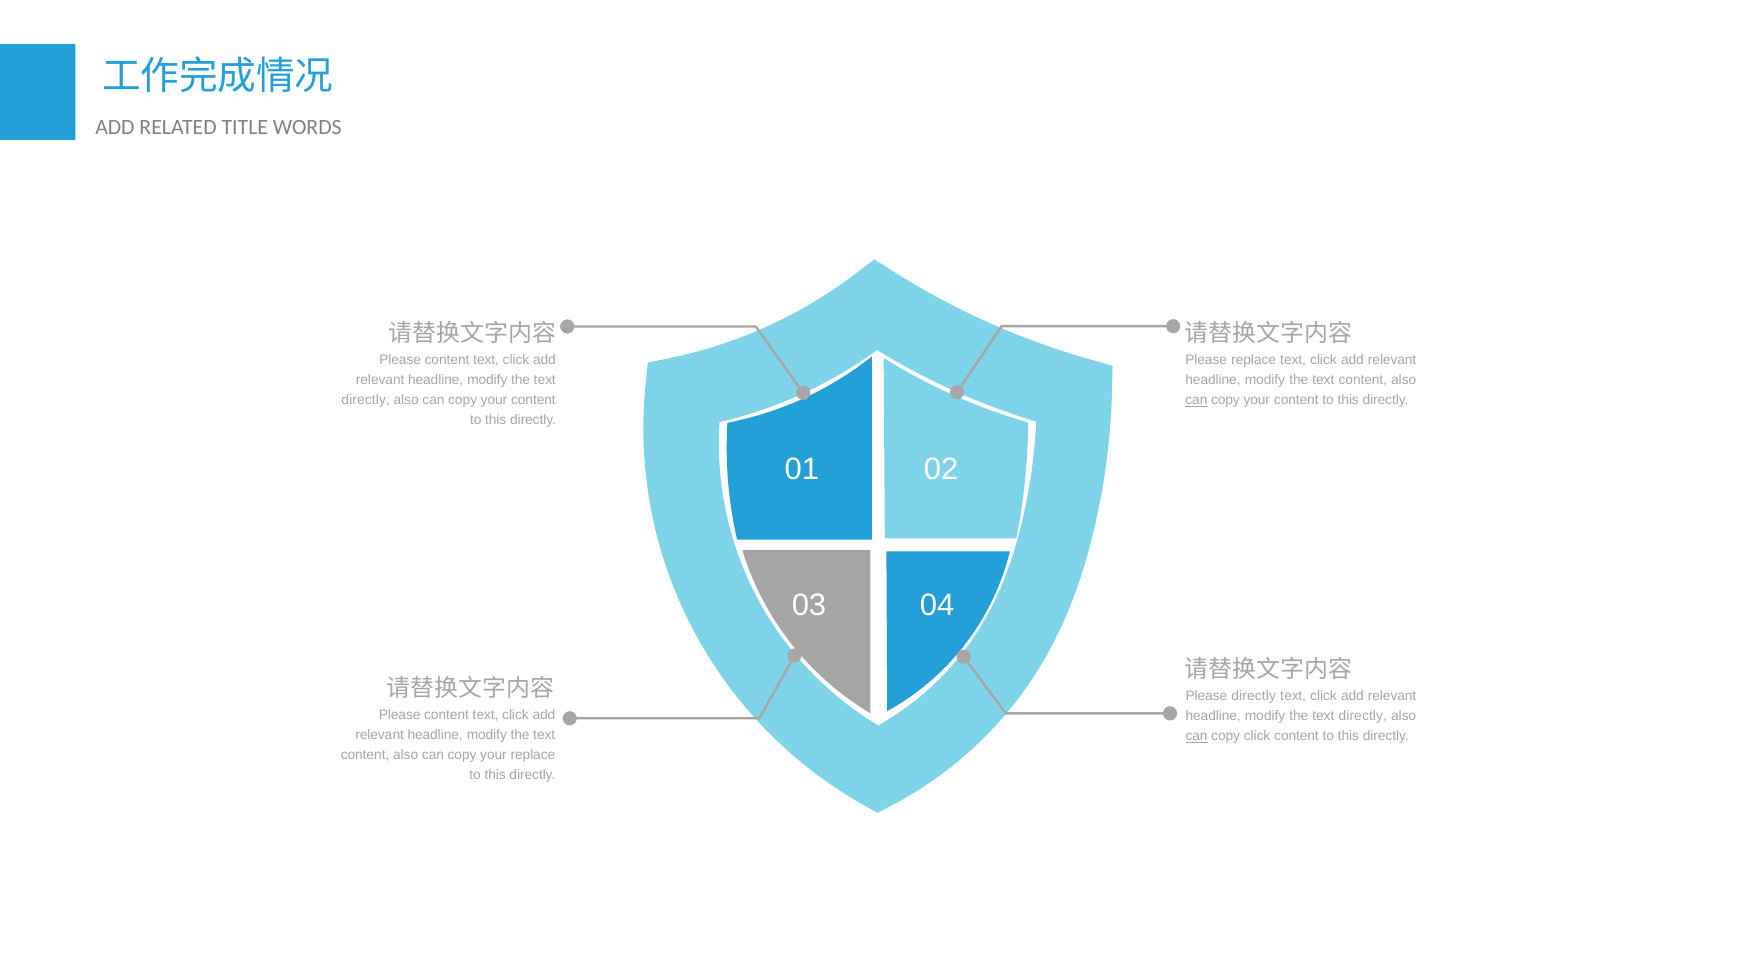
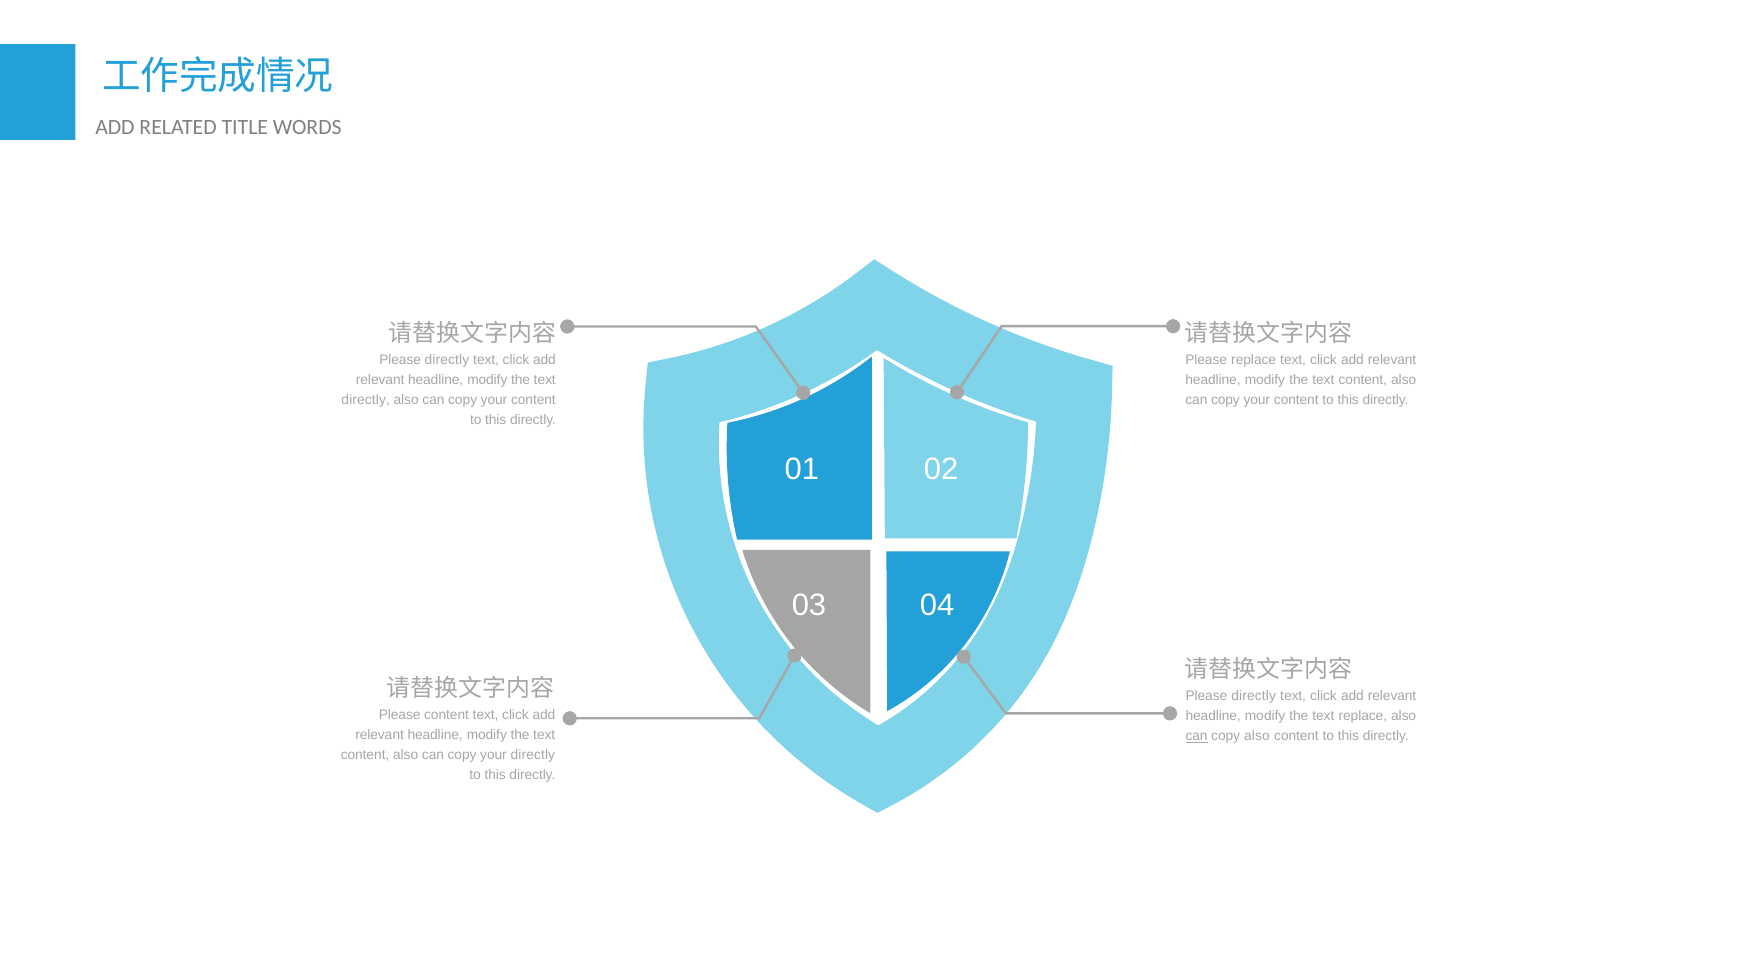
content at (447, 361): content -> directly
can at (1196, 400) underline: present -> none
directly at (1363, 717): directly -> replace
copy click: click -> also
your replace: replace -> directly
